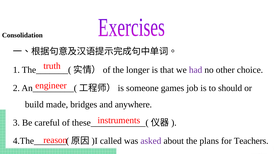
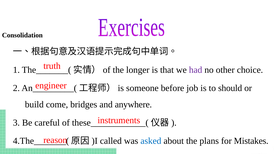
games: games -> before
made: made -> come
asked colour: purple -> blue
Teachers: Teachers -> Mistakes
